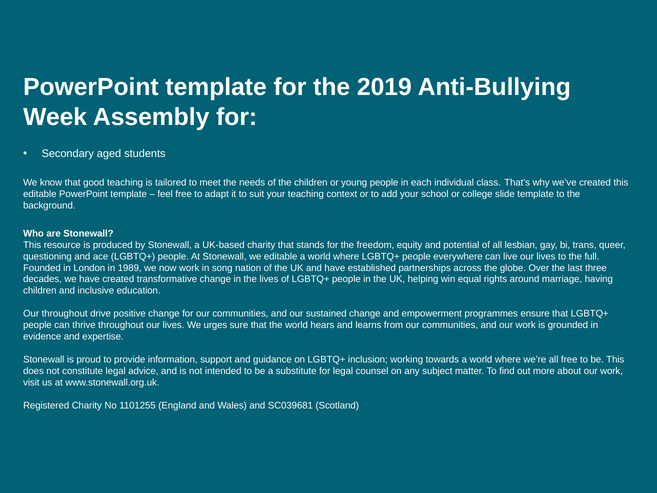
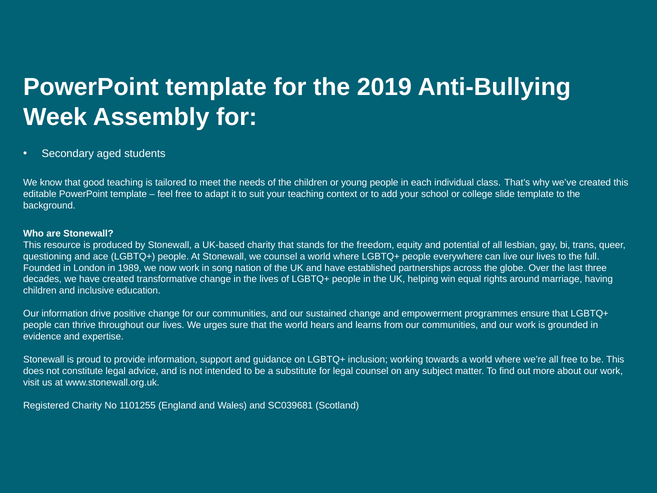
we editable: editable -> counsel
Our throughout: throughout -> information
